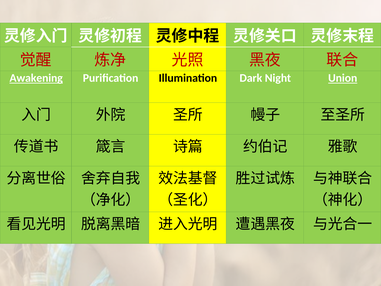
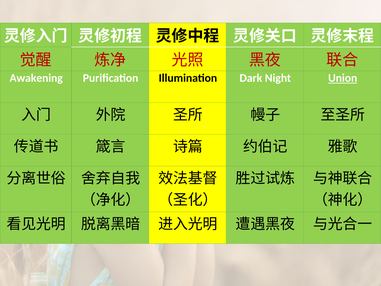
Awakening underline: present -> none
